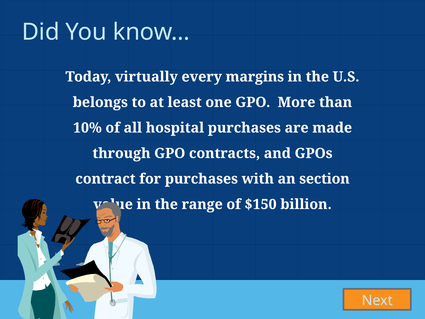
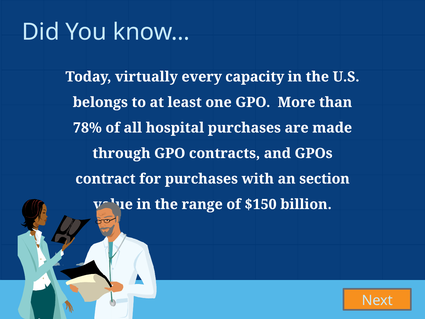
margins: margins -> capacity
10%: 10% -> 78%
